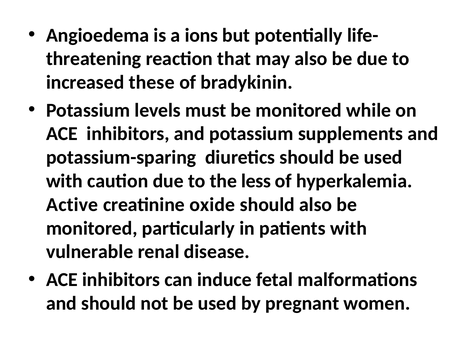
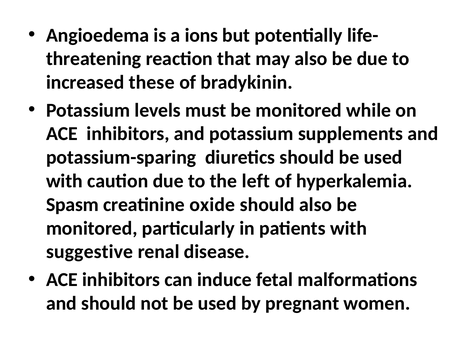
less: less -> left
Active: Active -> Spasm
vulnerable: vulnerable -> suggestive
